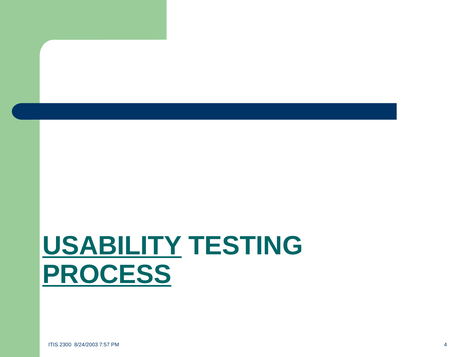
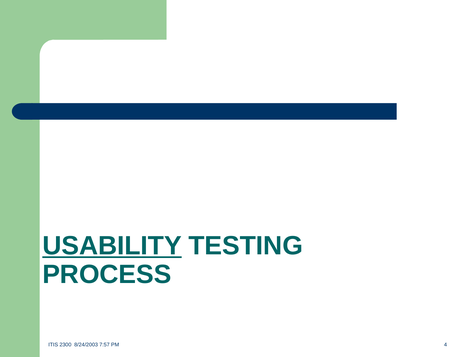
PROCESS underline: present -> none
